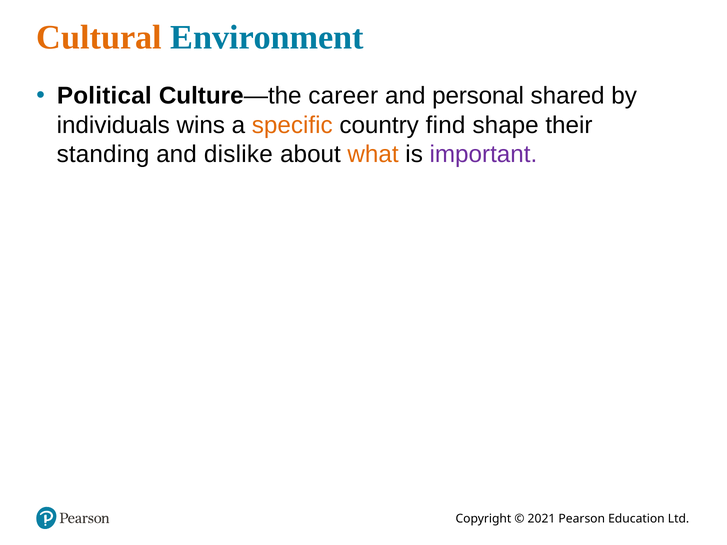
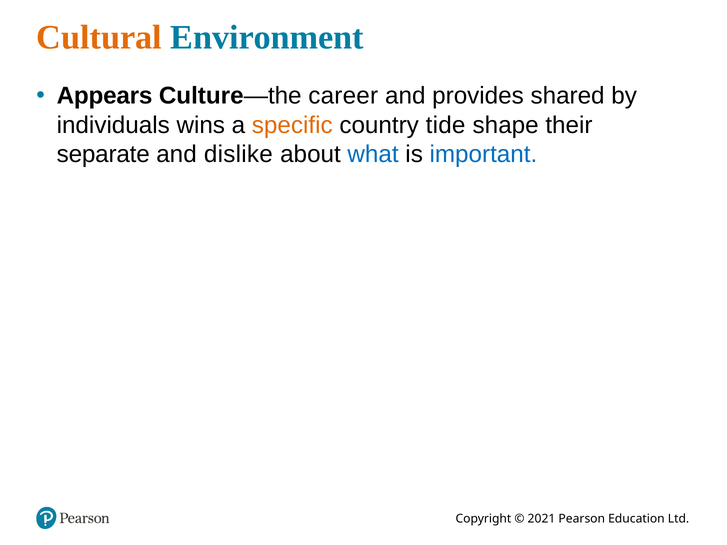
Political: Political -> Appears
personal: personal -> provides
find: find -> tide
standing: standing -> separate
what colour: orange -> blue
important colour: purple -> blue
